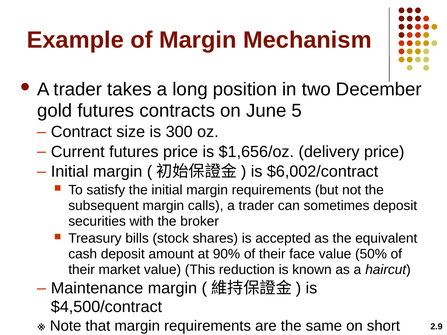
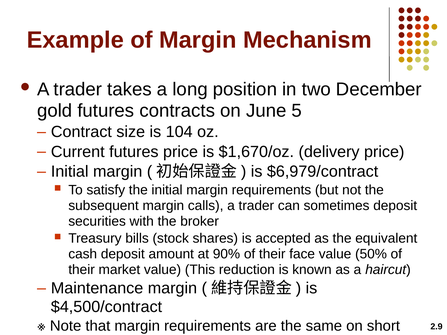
300: 300 -> 104
$1,656/oz: $1,656/oz -> $1,670/oz
$6,002/contract: $6,002/contract -> $6,979/contract
